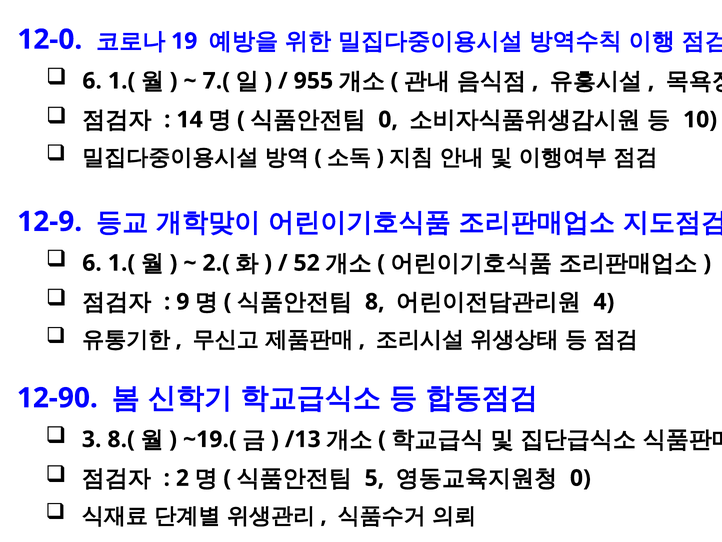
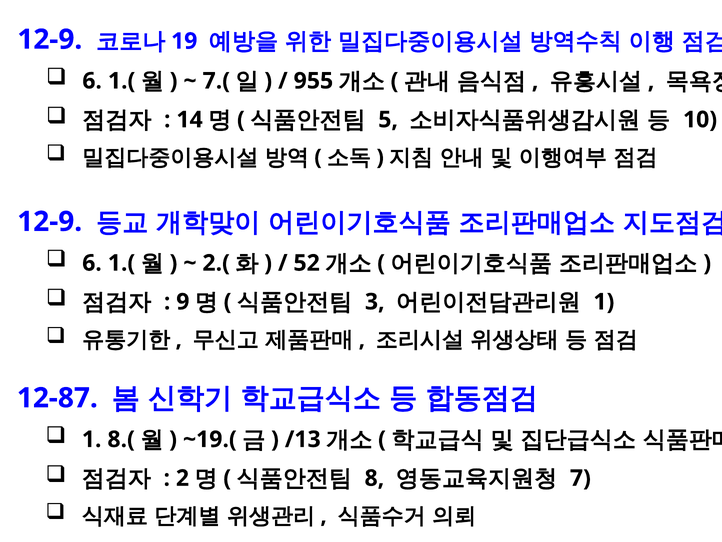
12-0 at (50, 39): 12-0 -> 12-9
0 at (388, 120): 0 -> 5
8: 8 -> 3
4 at (604, 302): 4 -> 1
12-90: 12-90 -> 12-87
3 at (92, 439): 3 -> 1
5: 5 -> 8
0 at (580, 478): 0 -> 7
